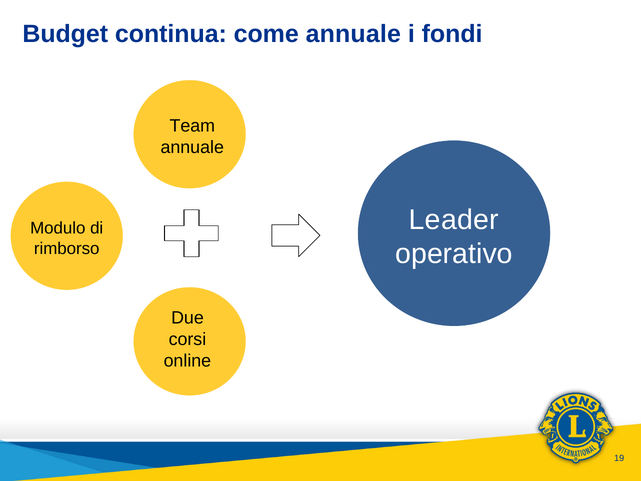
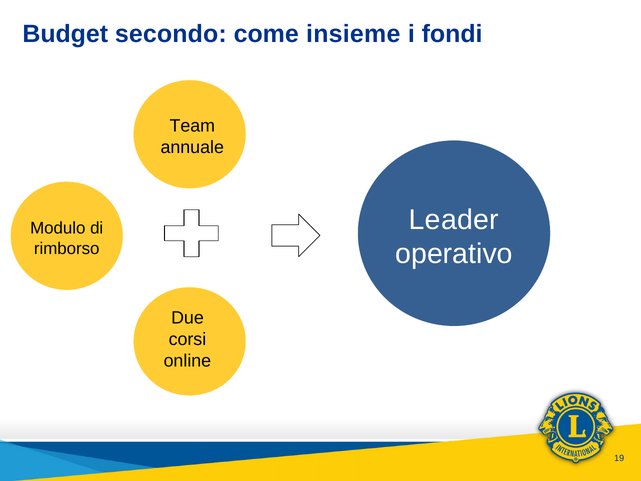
continua: continua -> secondo
come annuale: annuale -> insieme
